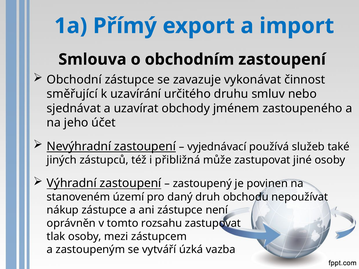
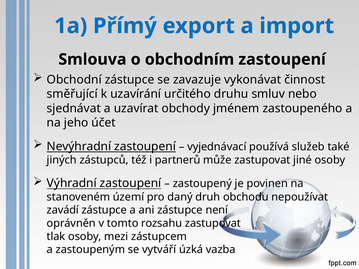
přibližná: přibližná -> partnerů
nákup: nákup -> zavádí
